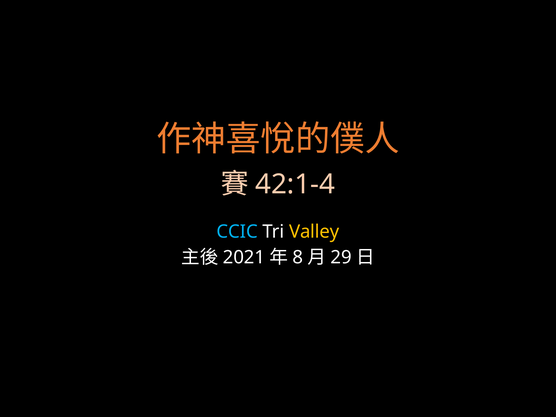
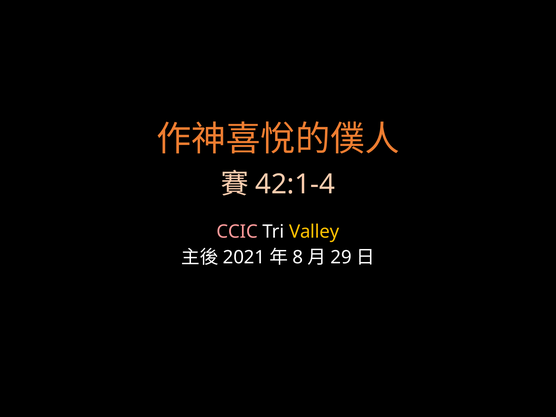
CCIC colour: light blue -> pink
